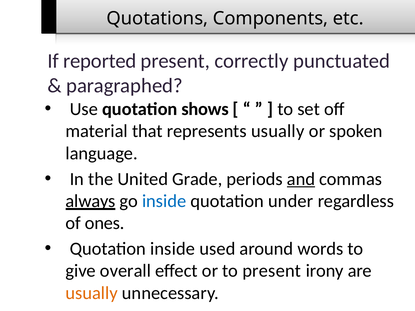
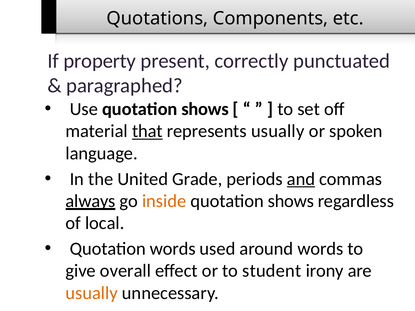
reported: reported -> property
that underline: none -> present
inside at (164, 201) colour: blue -> orange
under at (291, 201): under -> shows
ones: ones -> local
Quotation inside: inside -> words
to present: present -> student
